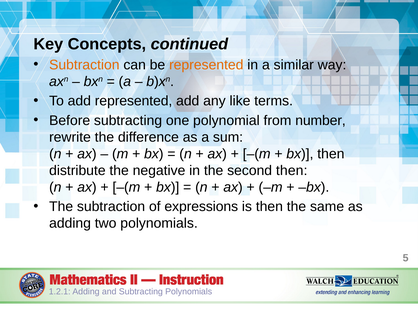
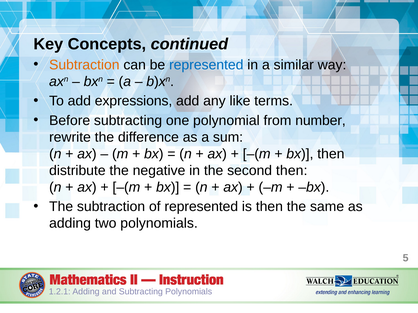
represented at (206, 65) colour: orange -> blue
add represented: represented -> expressions
of expressions: expressions -> represented
